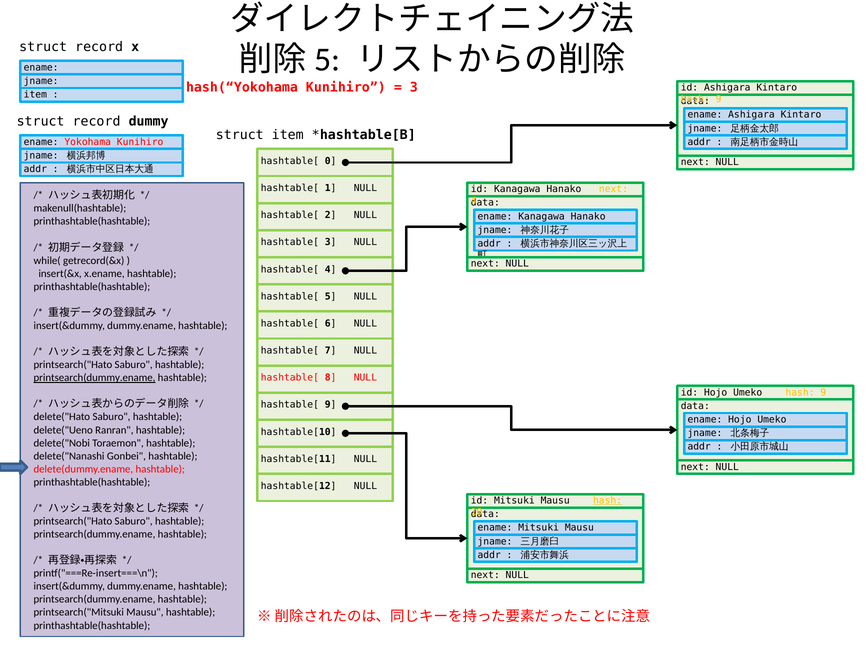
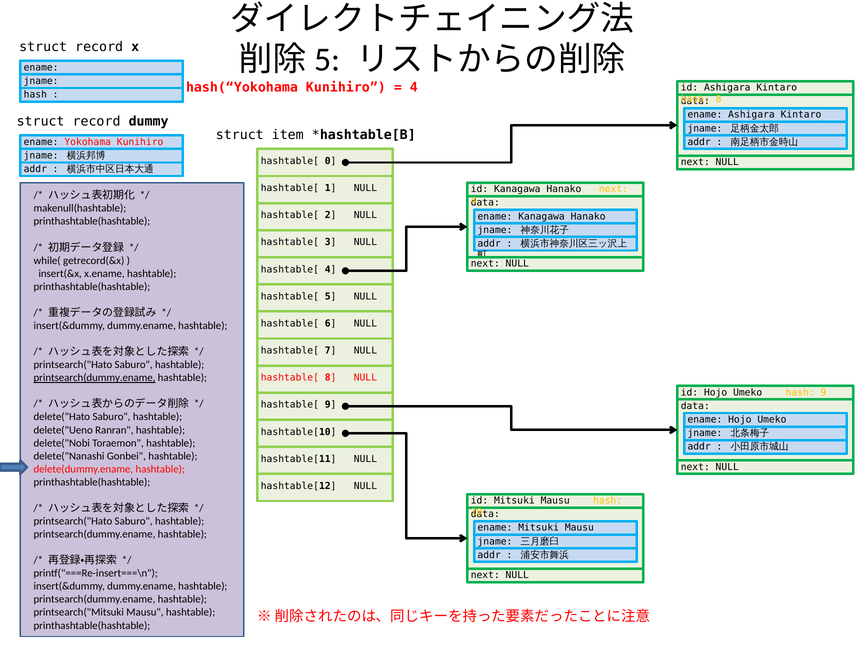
3 at (414, 88): 3 -> 4
item at (35, 95): item -> hash
9 at (719, 99): 9 -> 8
hash at (608, 501) underline: present -> none
